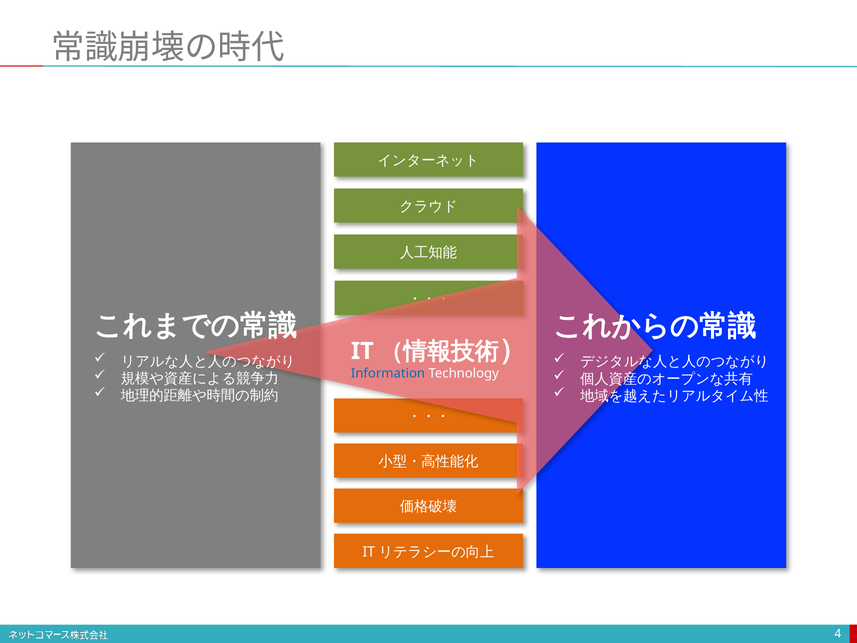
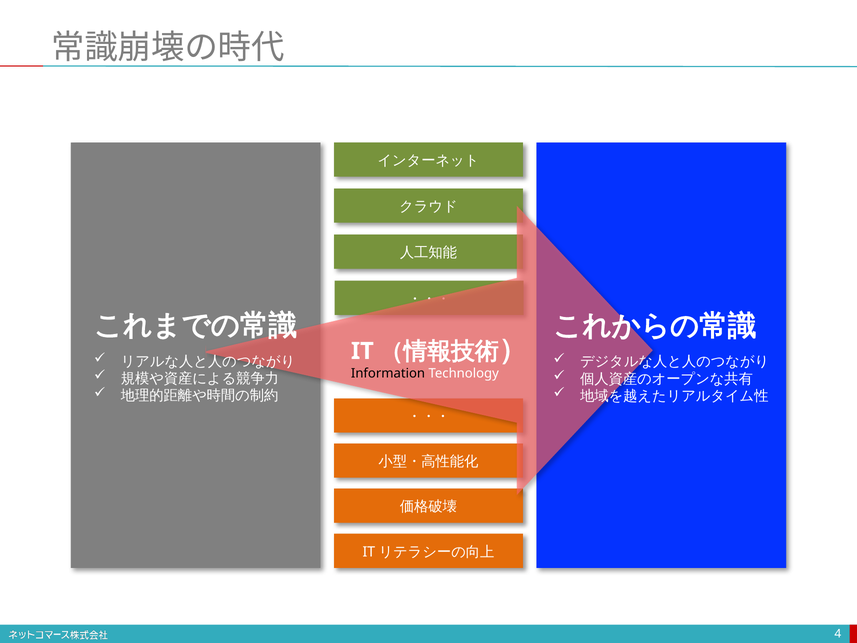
Information colour: blue -> black
